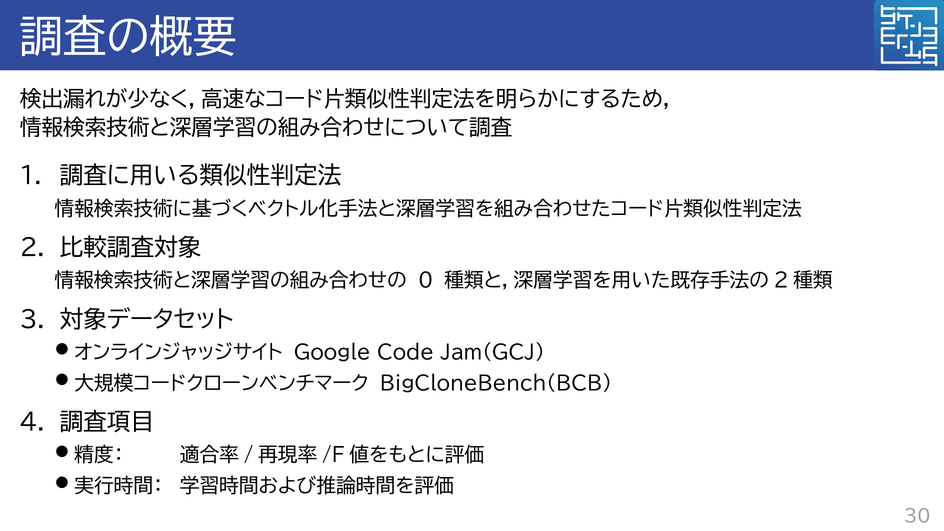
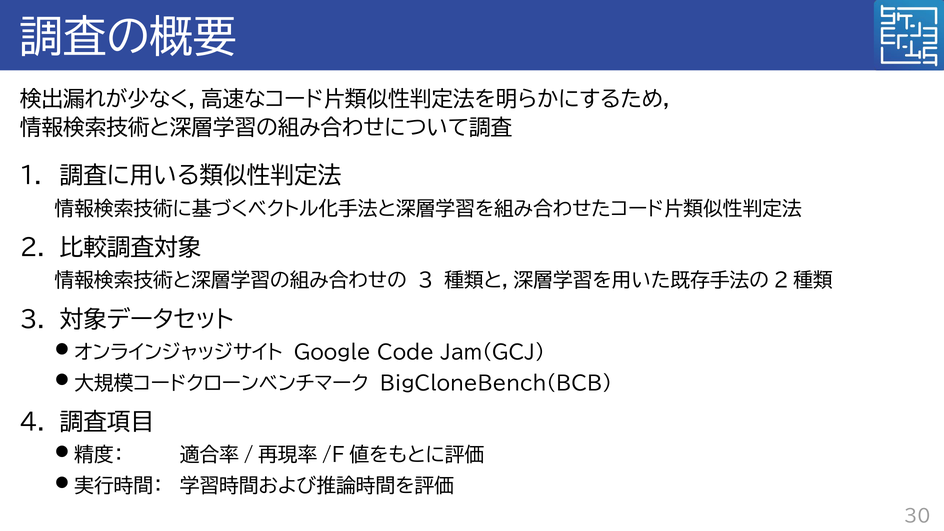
0 at (426, 281): 0 -> 3
